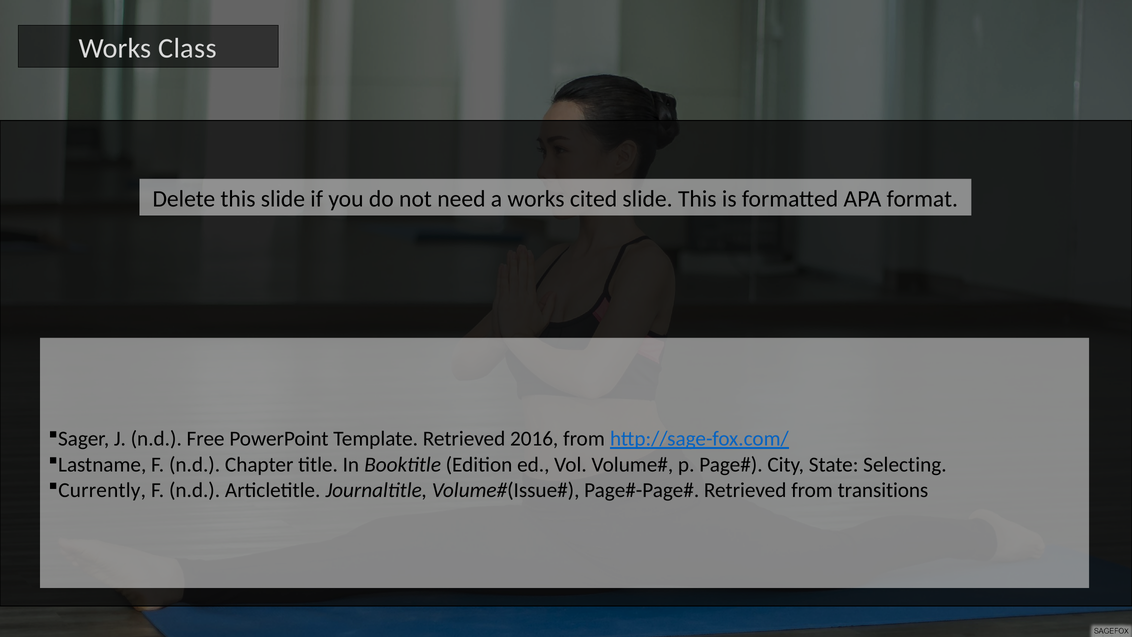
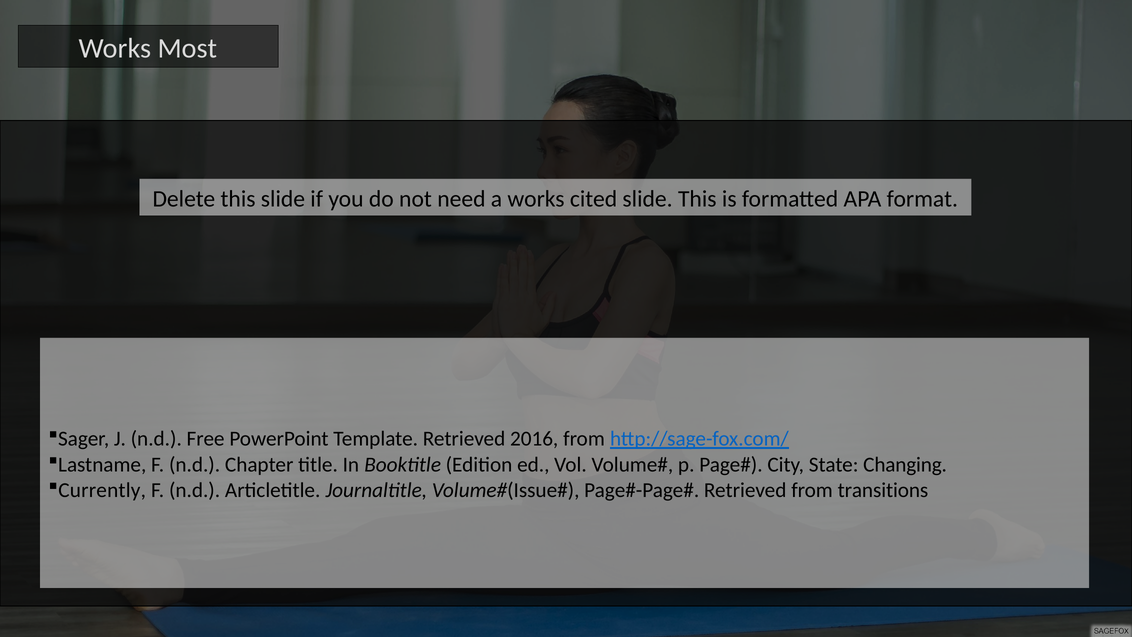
Class: Class -> Most
Selecting: Selecting -> Changing
